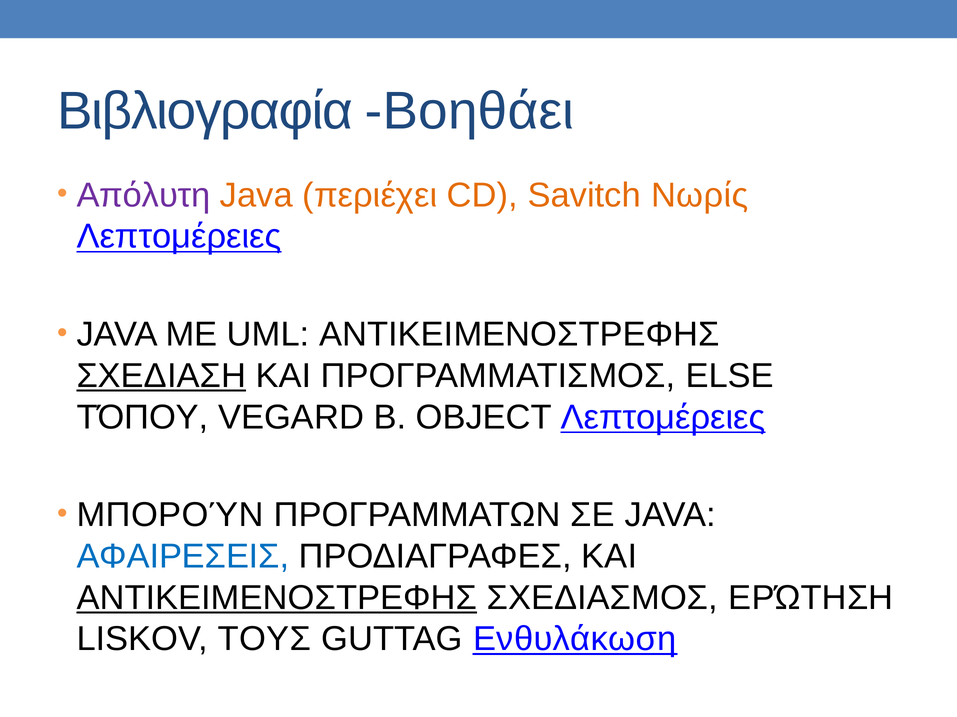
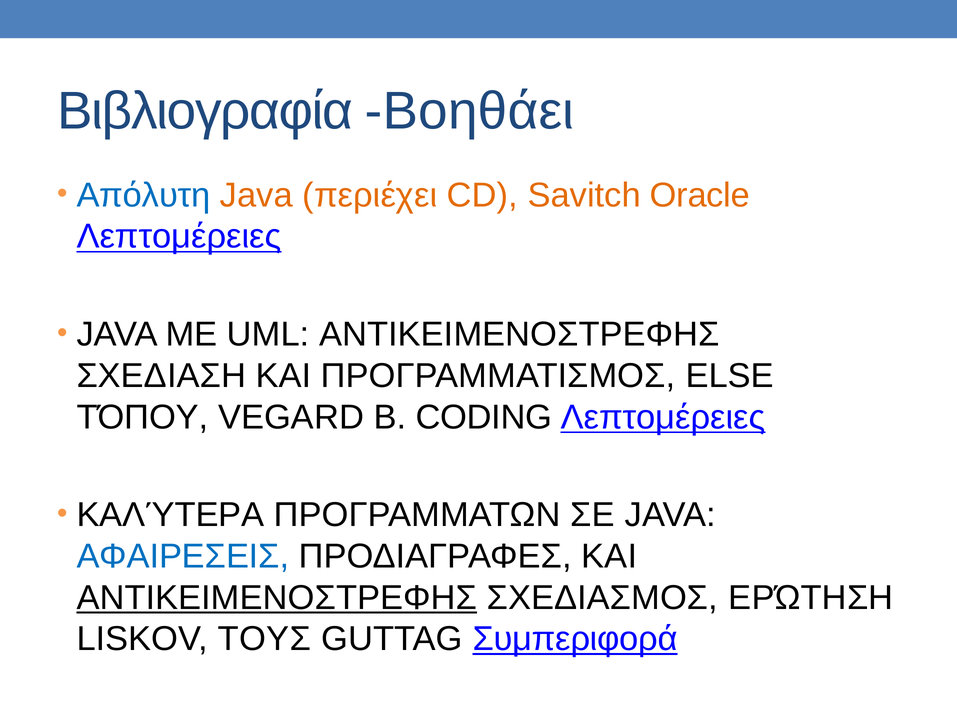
Απόλυτη colour: purple -> blue
Νωρίς: Νωρίς -> Oracle
ΣΧΕΔΙΑΣΗ underline: present -> none
OBJECT: OBJECT -> CODING
ΜΠΟΡΟΎΝ: ΜΠΟΡΟΎΝ -> ΚΑΛΎΤΕΡΑ
Ενθυλάκωση: Ενθυλάκωση -> Συμπεριφορά
